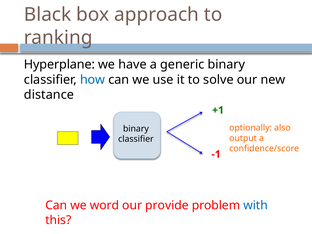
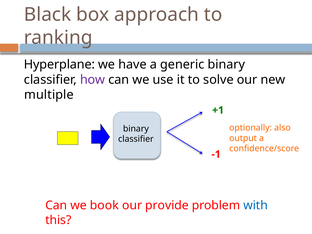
how colour: blue -> purple
distance: distance -> multiple
word: word -> book
